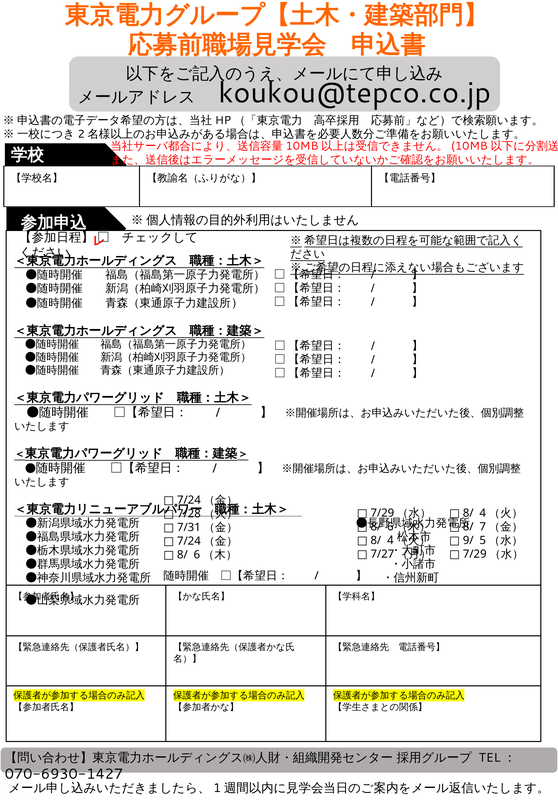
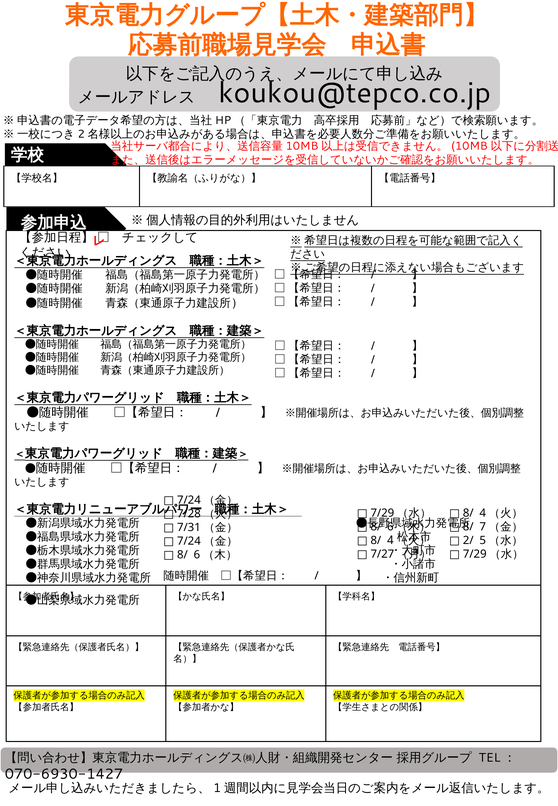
9/: 9/ -> 2/
